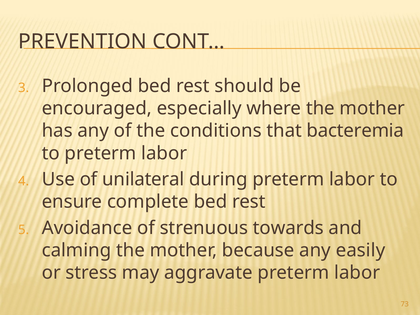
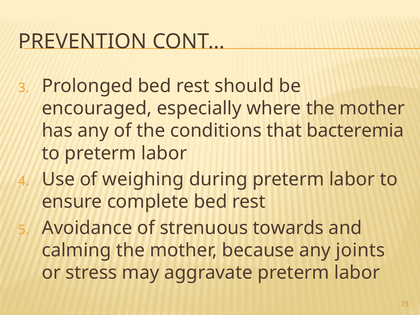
unilateral: unilateral -> weighing
easily: easily -> joints
